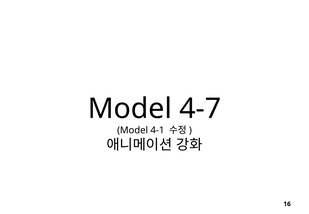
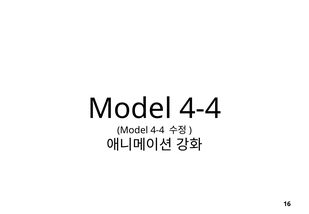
4-7 at (200, 109): 4-7 -> 4-4
4-1 at (157, 130): 4-1 -> 4-4
